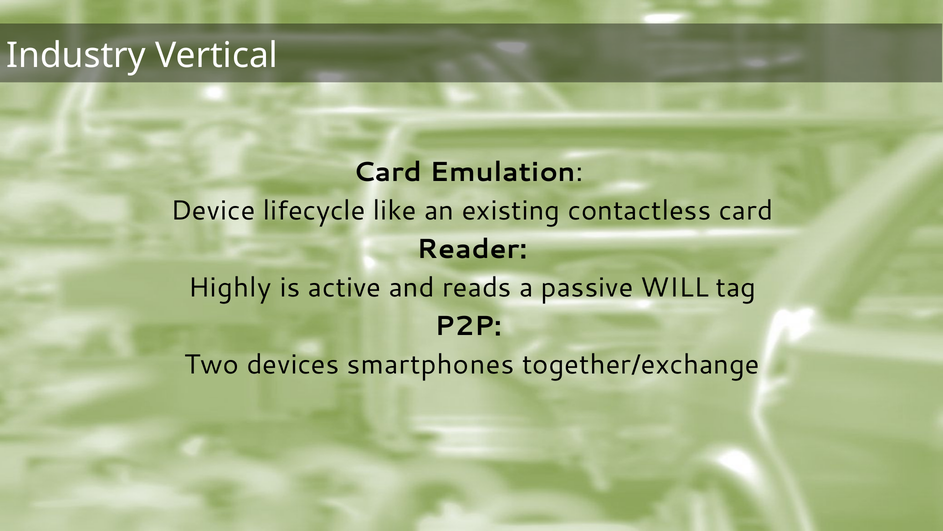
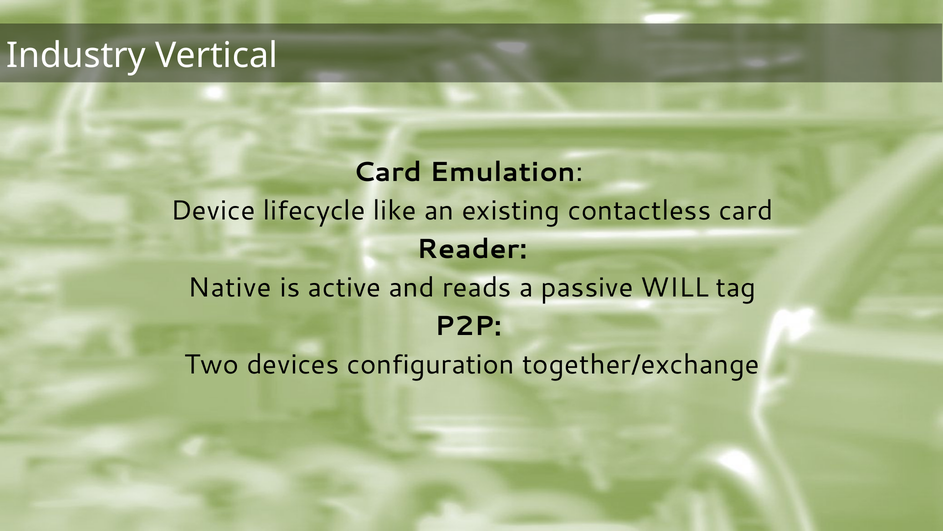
Highly: Highly -> Native
smartphones: smartphones -> configuration
